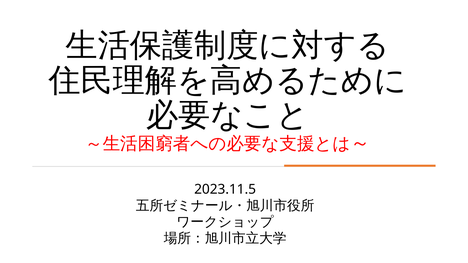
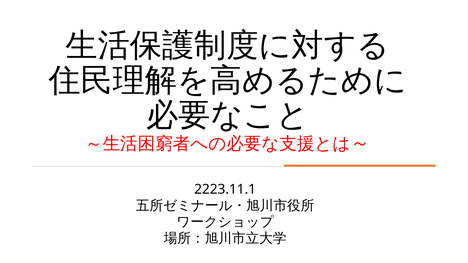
2023.11.5: 2023.11.5 -> 2223.11.1
